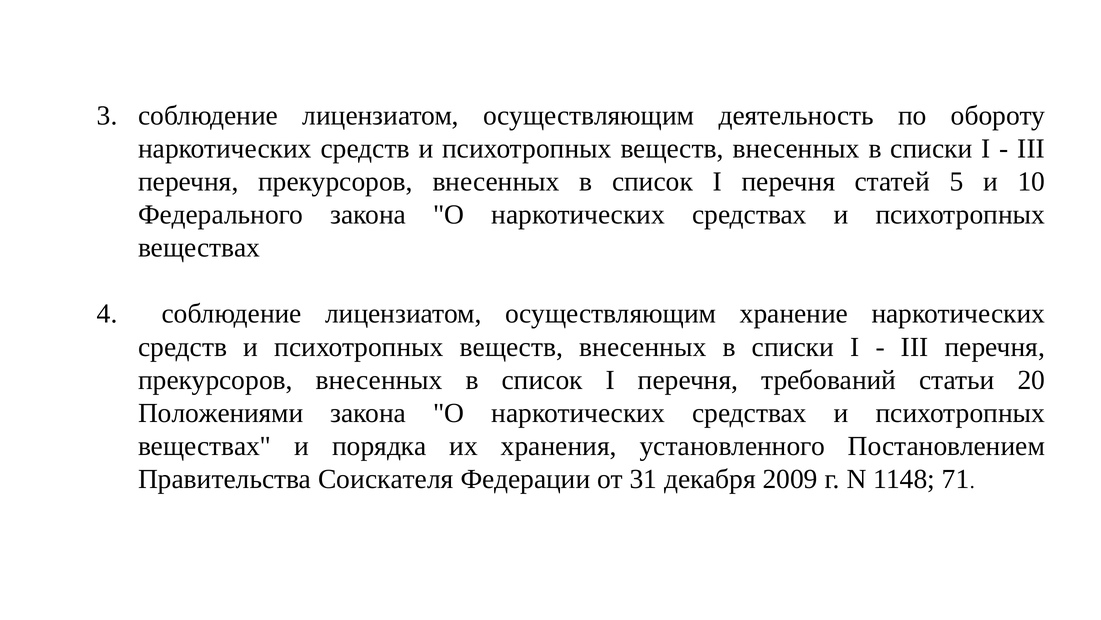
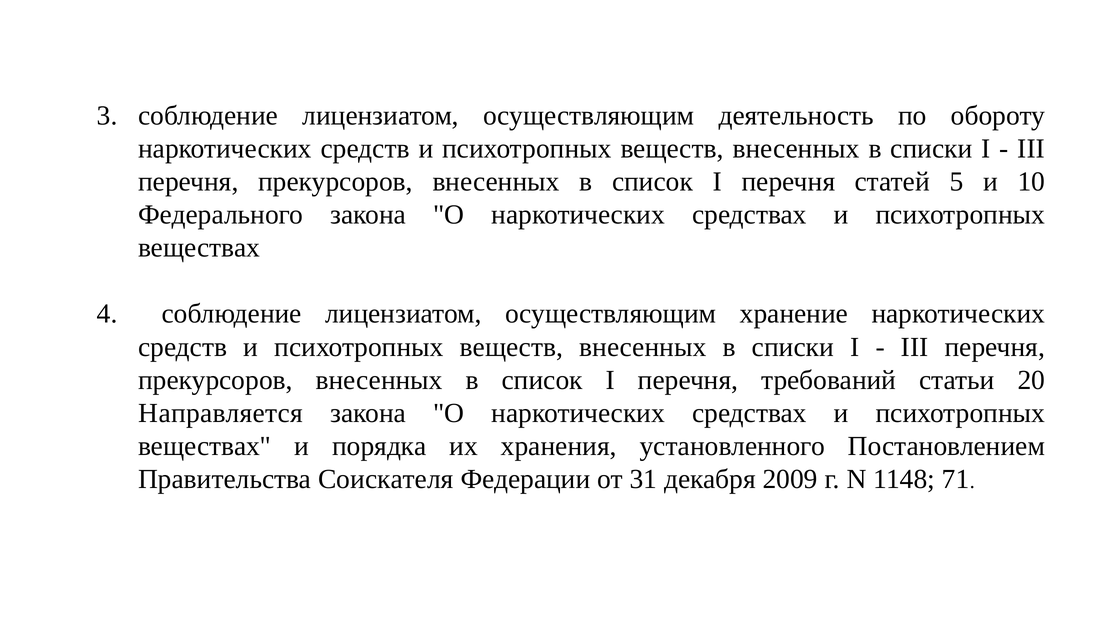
Положениями: Положениями -> Направляется
